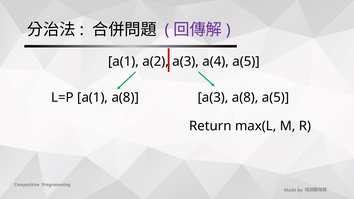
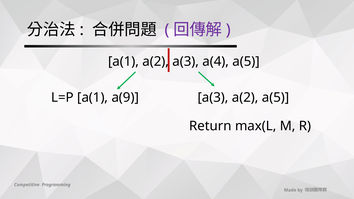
a(1 a(8: a(8 -> a(9
a(3 a(8: a(8 -> a(2
